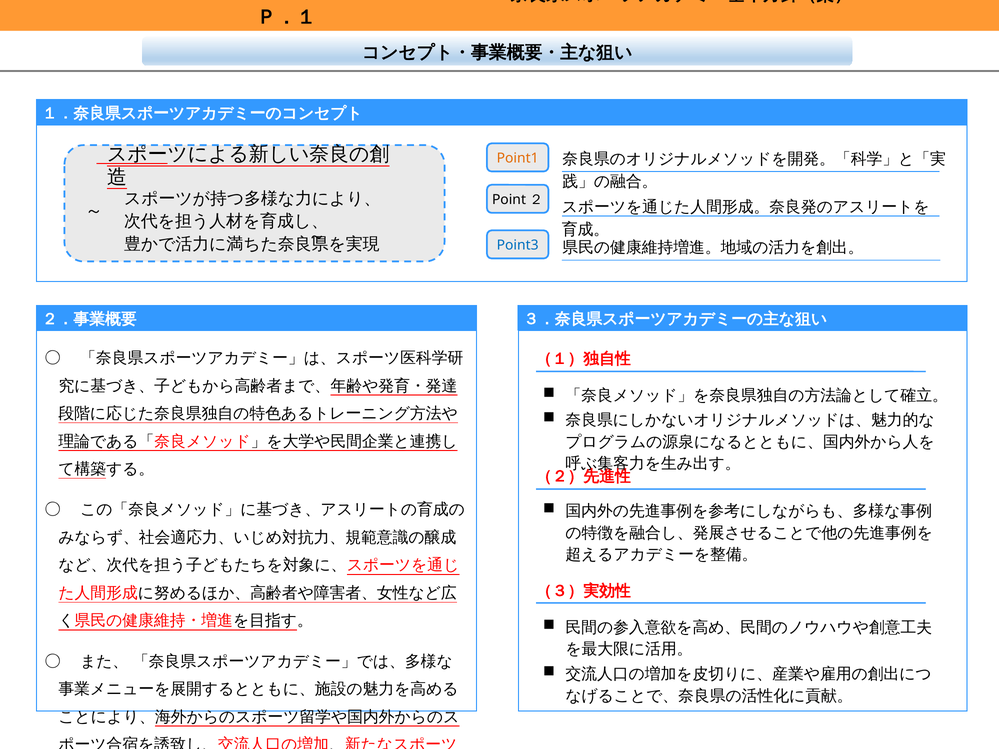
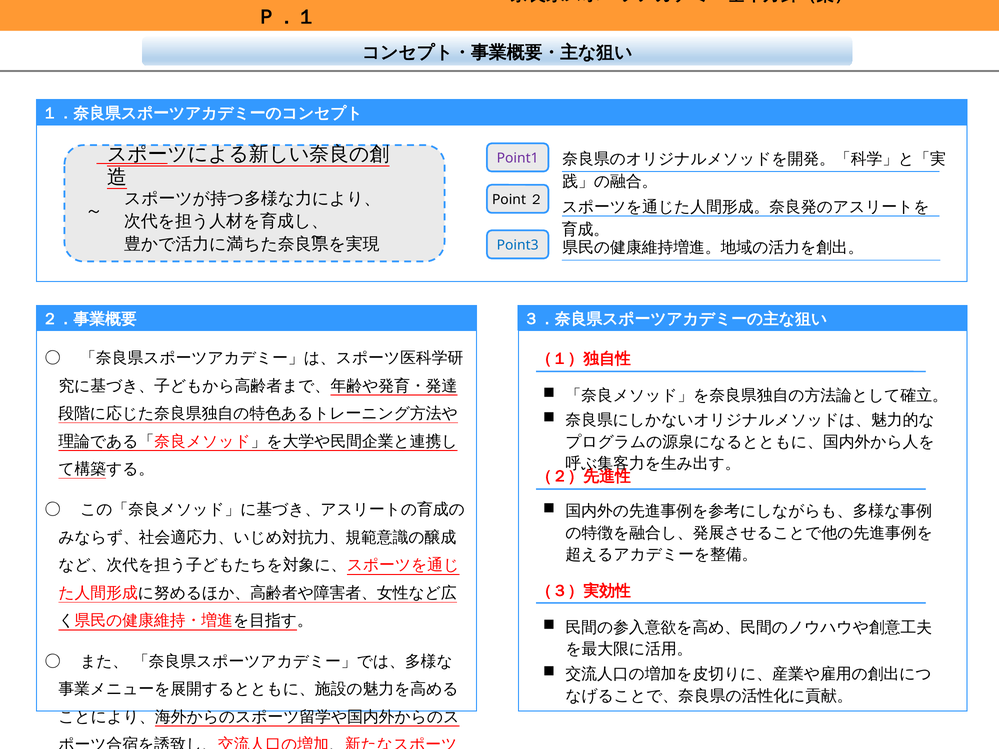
Point1 colour: orange -> purple
